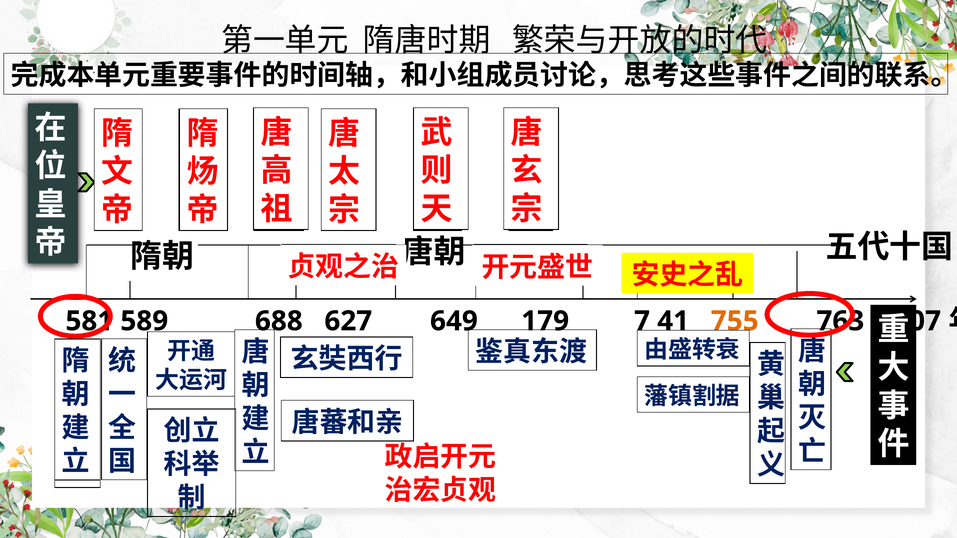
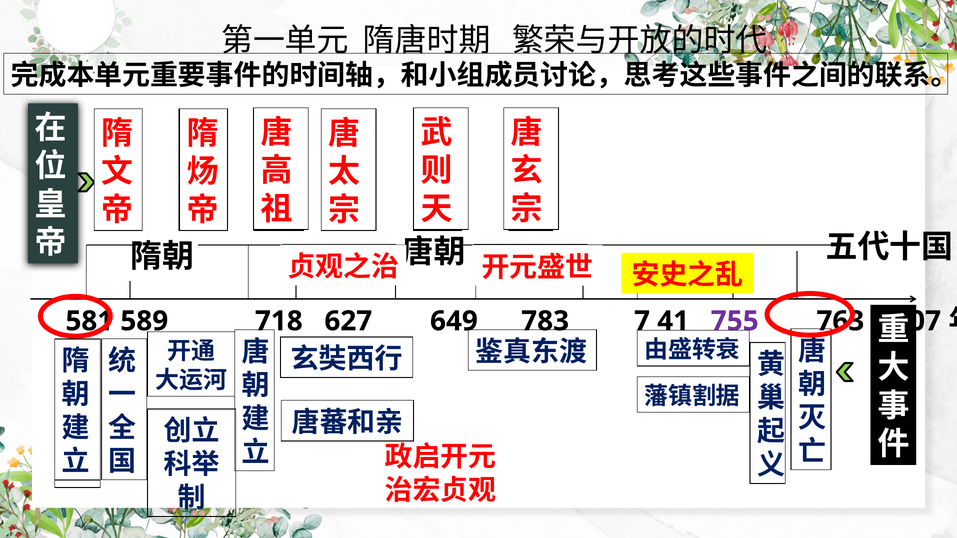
688: 688 -> 718
179: 179 -> 783
755 colour: orange -> purple
